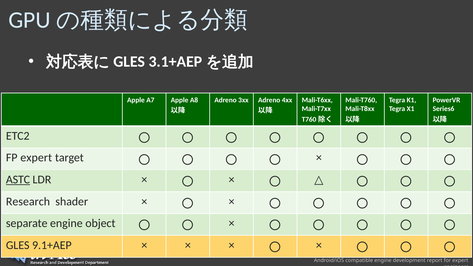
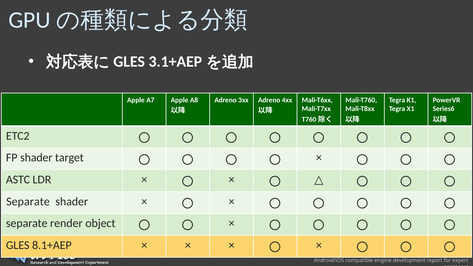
FP expert: expert -> shader
ASTC underline: present -> none
Research at (28, 201): Research -> Separate
separate engine: engine -> render
9.1+AEP: 9.1+AEP -> 8.1+AEP
